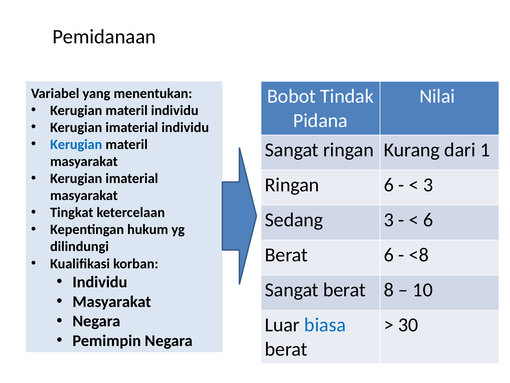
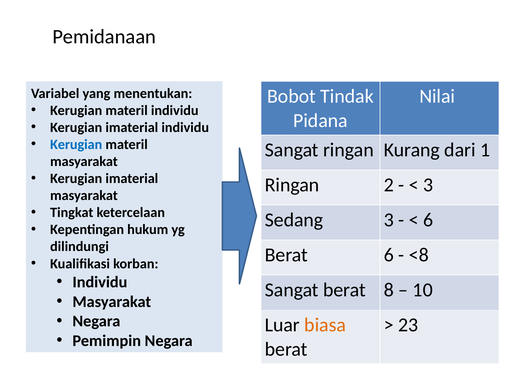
Ringan 6: 6 -> 2
biasa colour: blue -> orange
30: 30 -> 23
